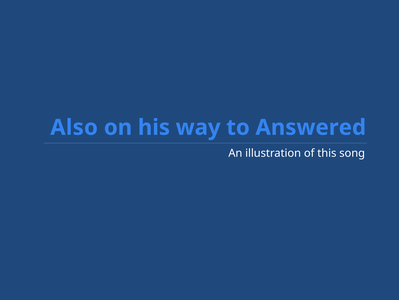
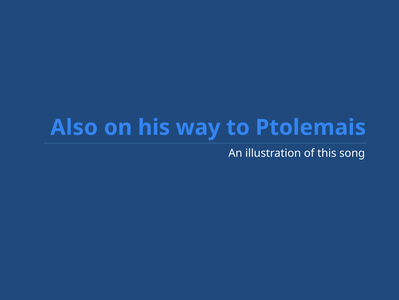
Answered: Answered -> Ptolemais
